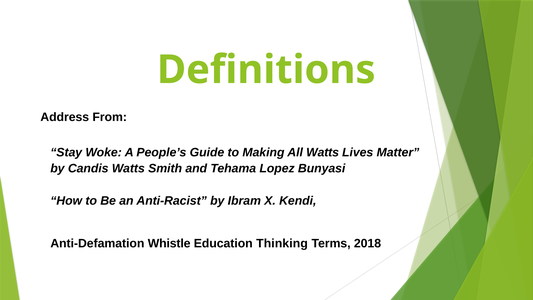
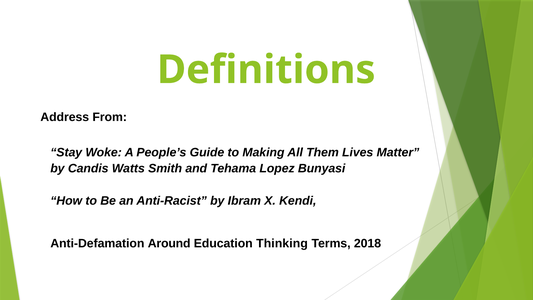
All Watts: Watts -> Them
Whistle: Whistle -> Around
